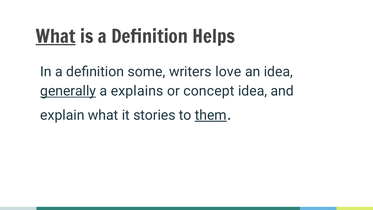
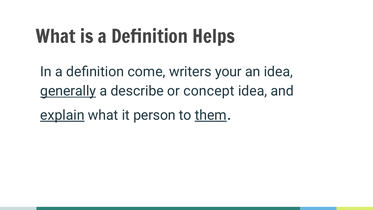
What at (56, 37) underline: present -> none
some: some -> come
love: love -> your
explains: explains -> describe
explain underline: none -> present
stories: stories -> person
